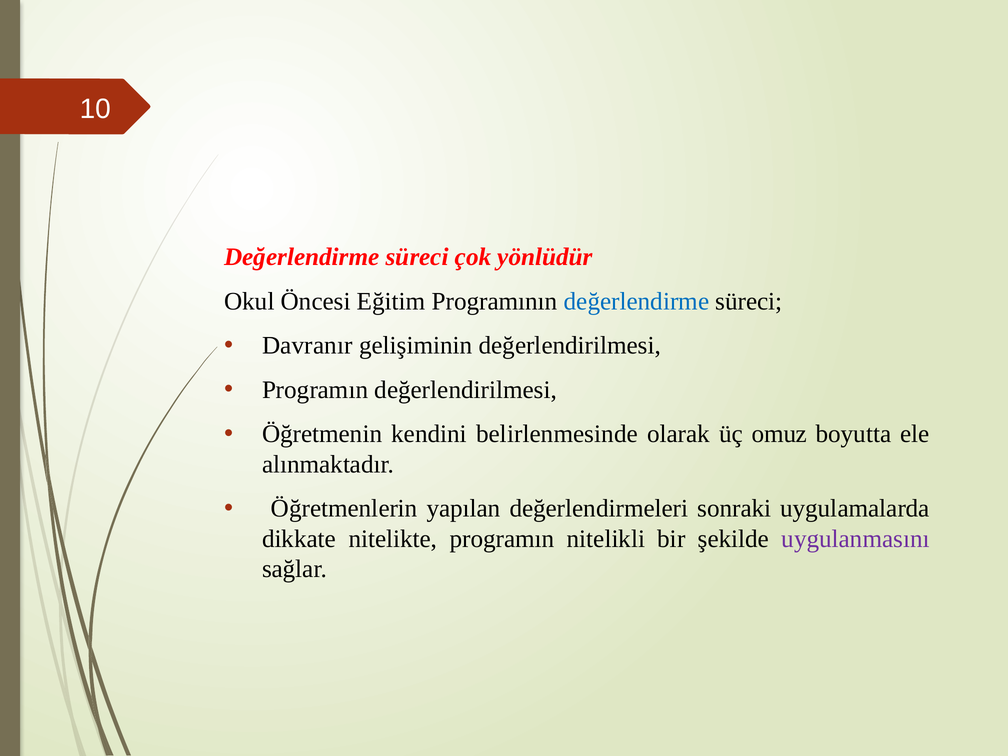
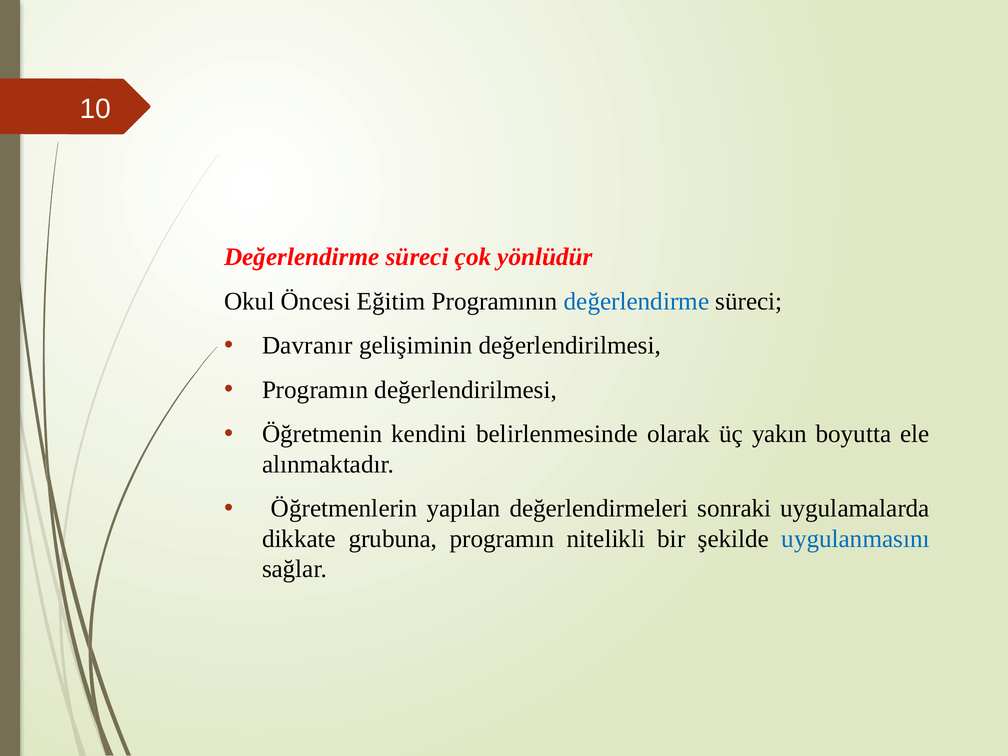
omuz: omuz -> yakın
nitelikte: nitelikte -> grubuna
uygulanmasını colour: purple -> blue
